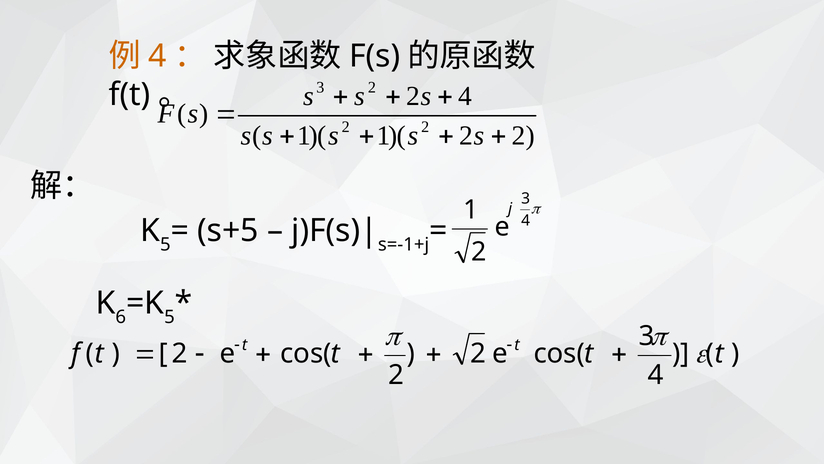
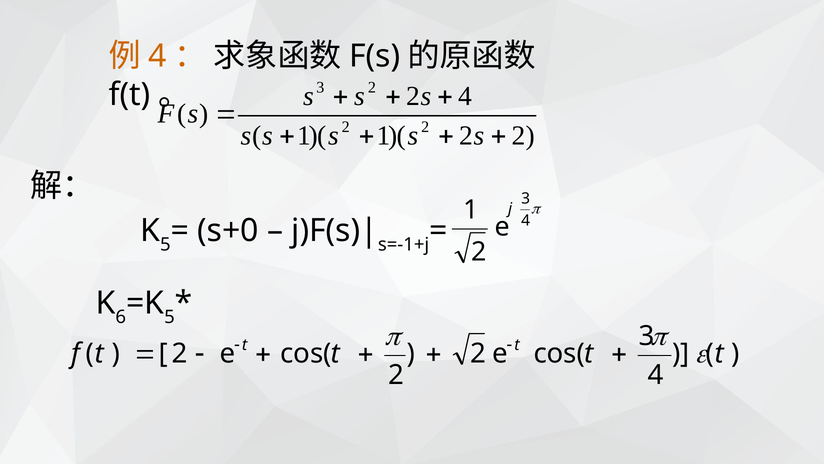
s+5: s+5 -> s+0
